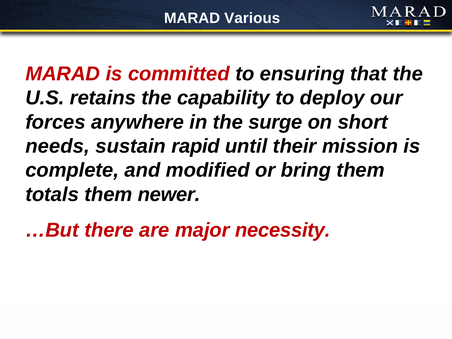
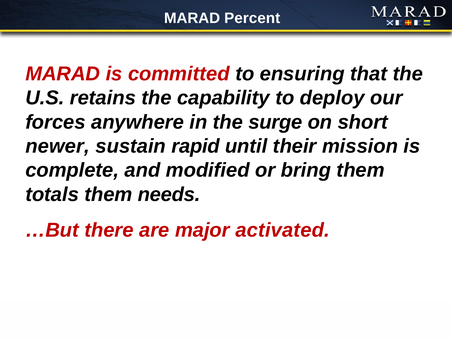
Various: Various -> Percent
needs: needs -> newer
newer: newer -> needs
necessity: necessity -> activated
